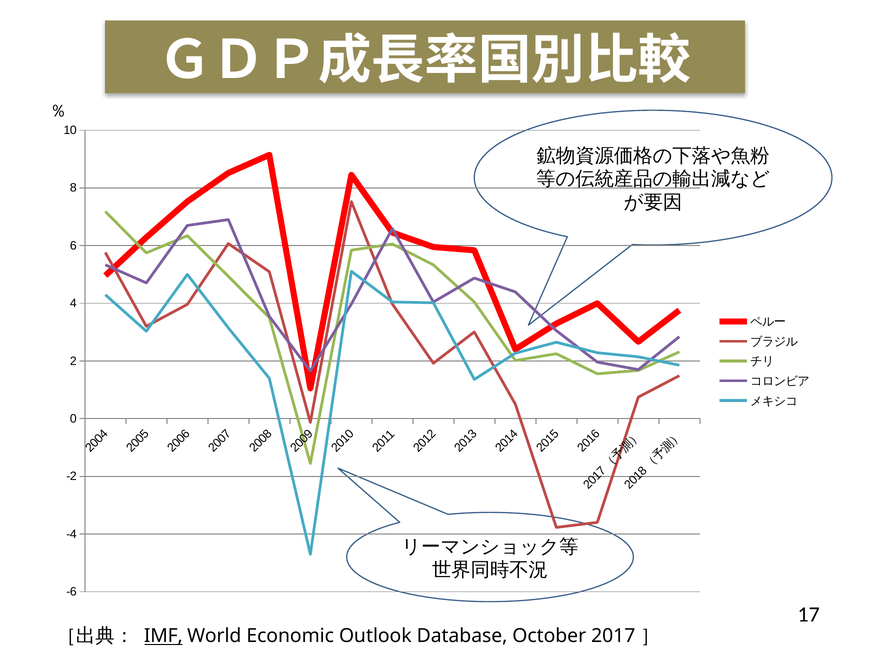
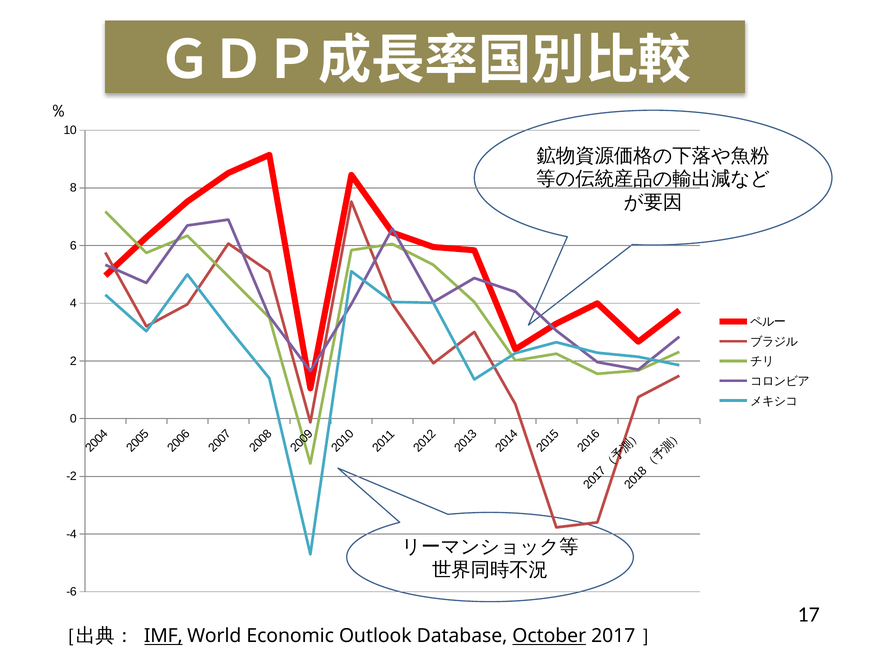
October underline: none -> present
